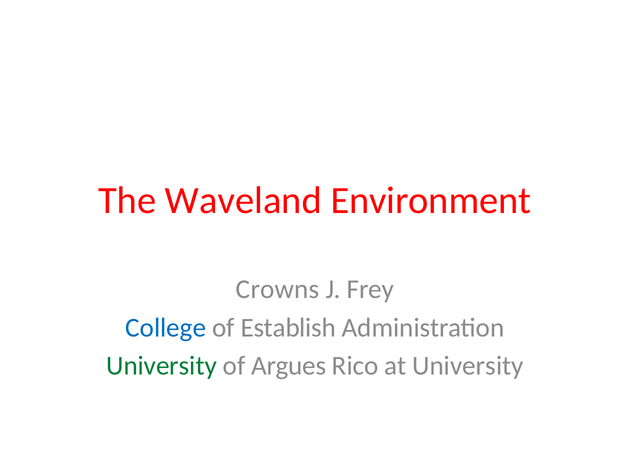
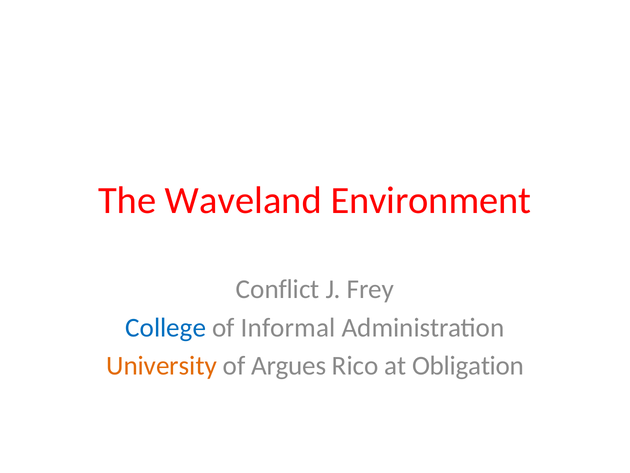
Crowns: Crowns -> Conflict
Establish: Establish -> Informal
University at (162, 365) colour: green -> orange
at University: University -> Obligation
